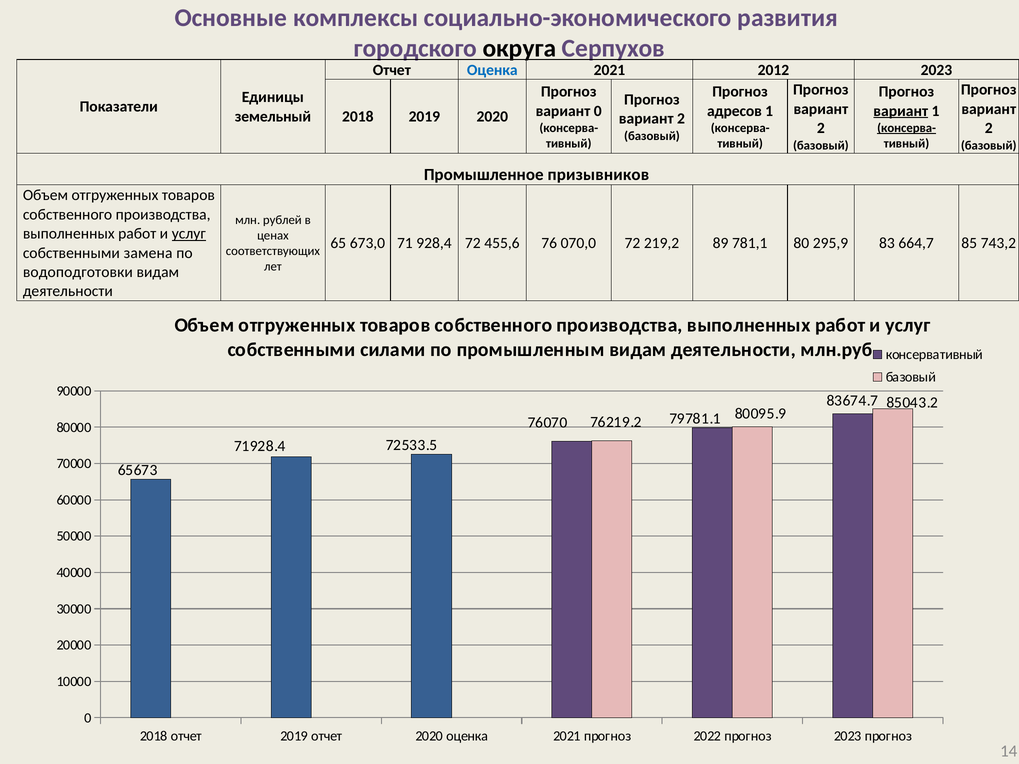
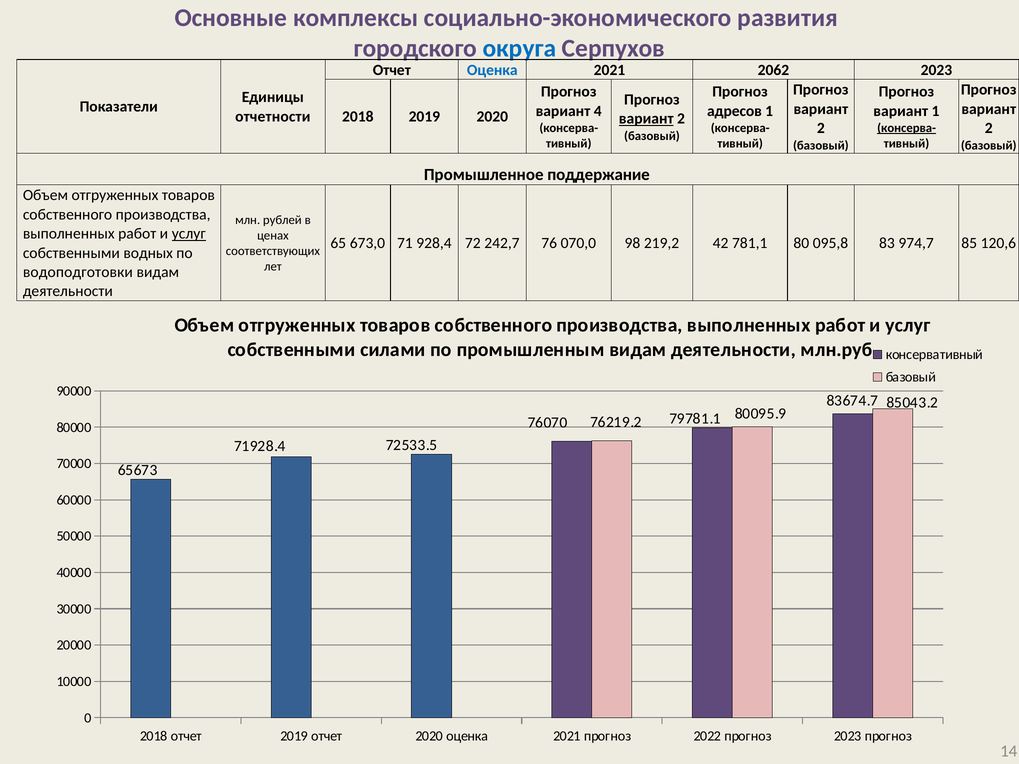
округа colour: black -> blue
2012: 2012 -> 2062
вариант 0: 0 -> 4
вариант at (901, 111) underline: present -> none
земельный: земельный -> отчетности
вариант at (646, 119) underline: none -> present
призывников: призывников -> поддержание
455,6: 455,6 -> 242,7
070,0 72: 72 -> 98
89: 89 -> 42
295,9: 295,9 -> 095,8
664,7: 664,7 -> 974,7
743,2: 743,2 -> 120,6
замена: замена -> водных
